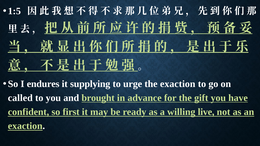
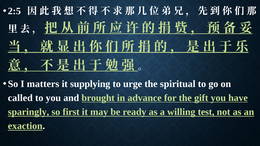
1:5: 1:5 -> 2:5
endures: endures -> matters
the exaction: exaction -> spiritual
confident: confident -> sparingly
live: live -> test
